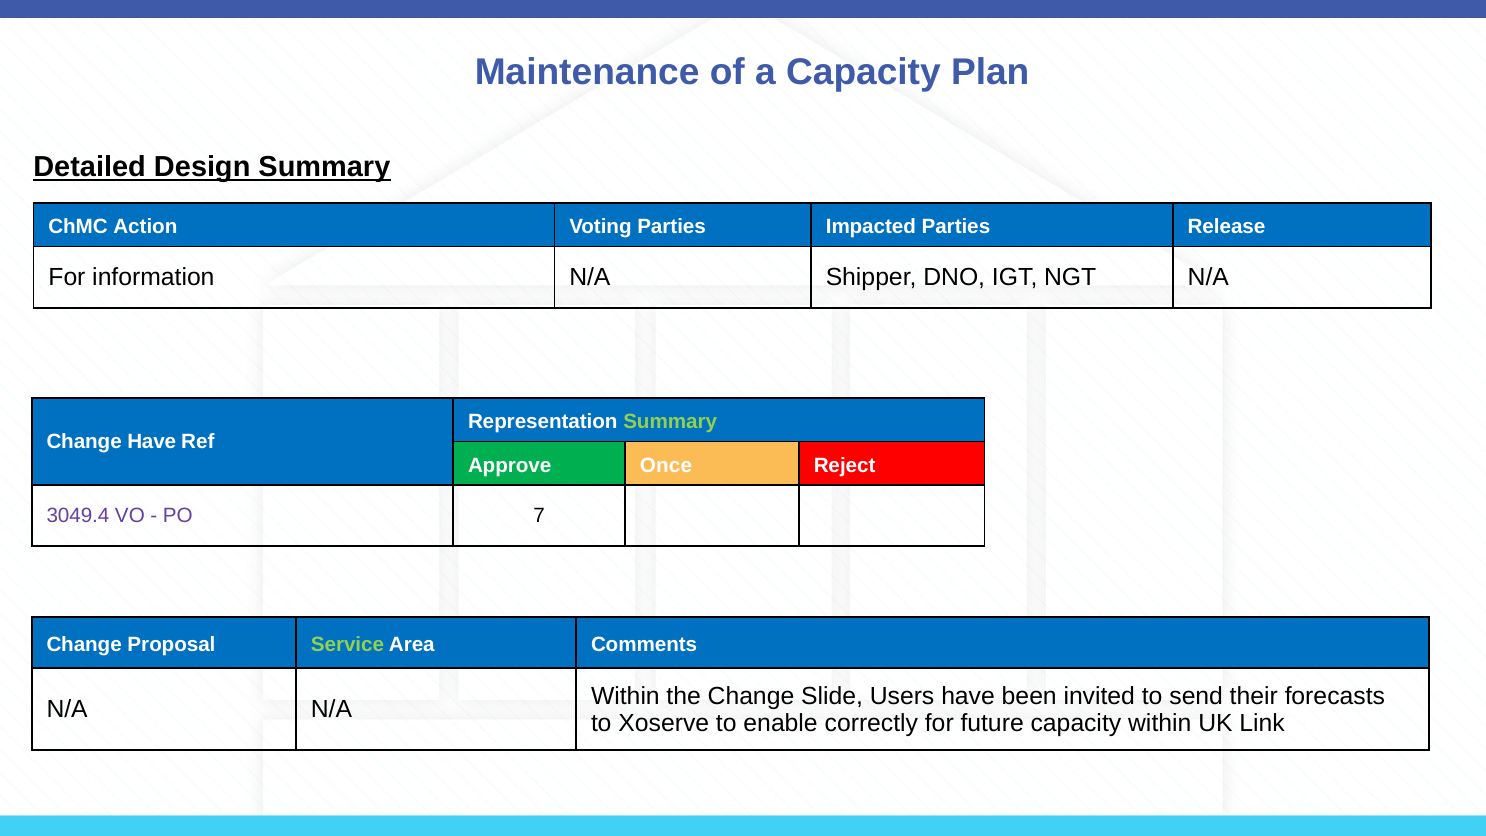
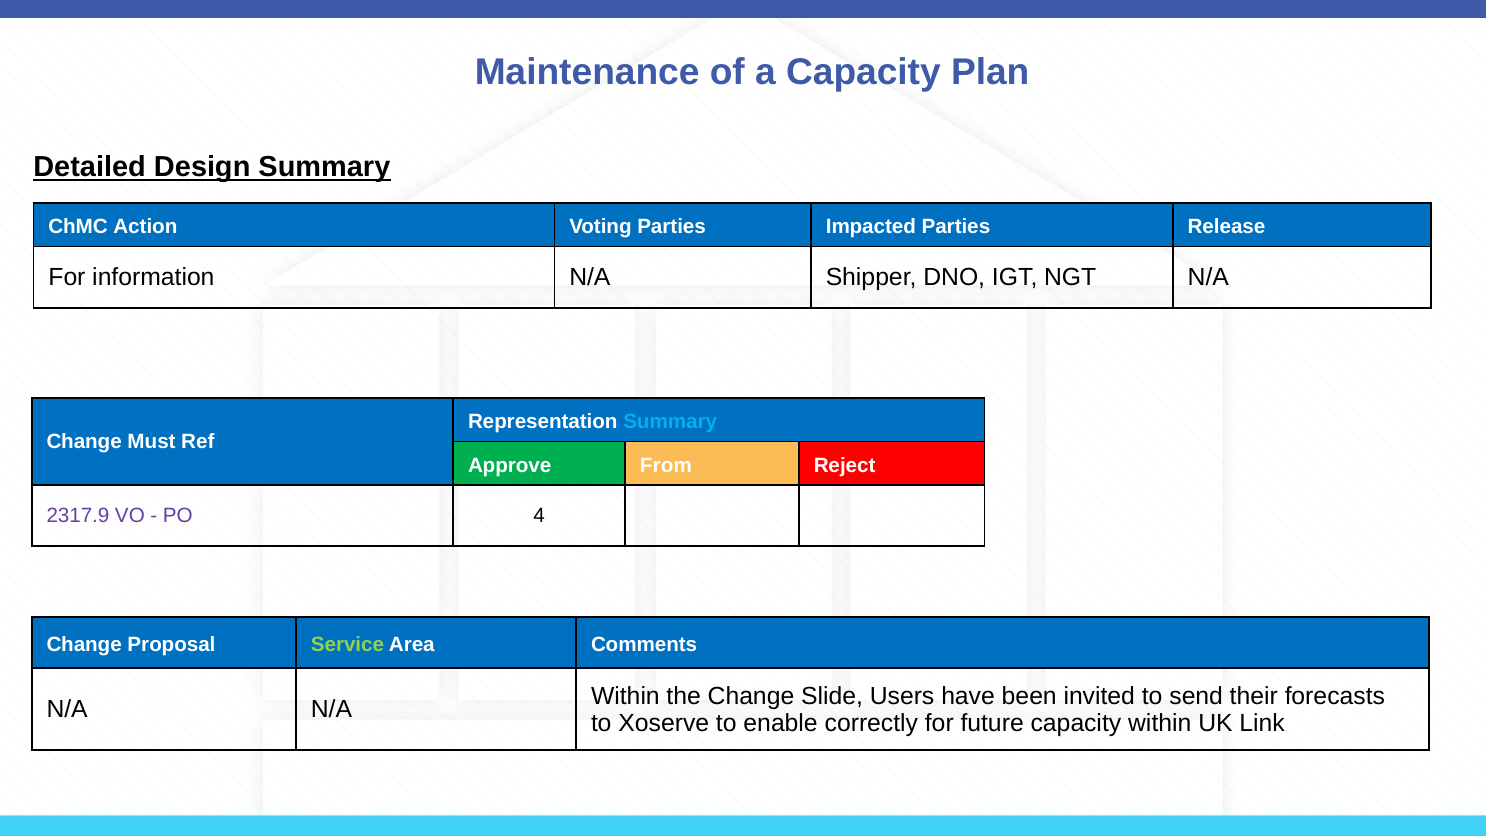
Summary at (670, 422) colour: light green -> light blue
Change Have: Have -> Must
Once: Once -> From
3049.4: 3049.4 -> 2317.9
7: 7 -> 4
